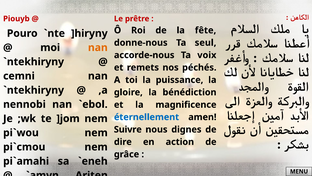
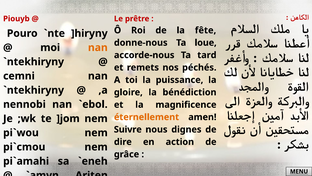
seul: seul -> loue
voix: voix -> tard
éternellement colour: blue -> orange
